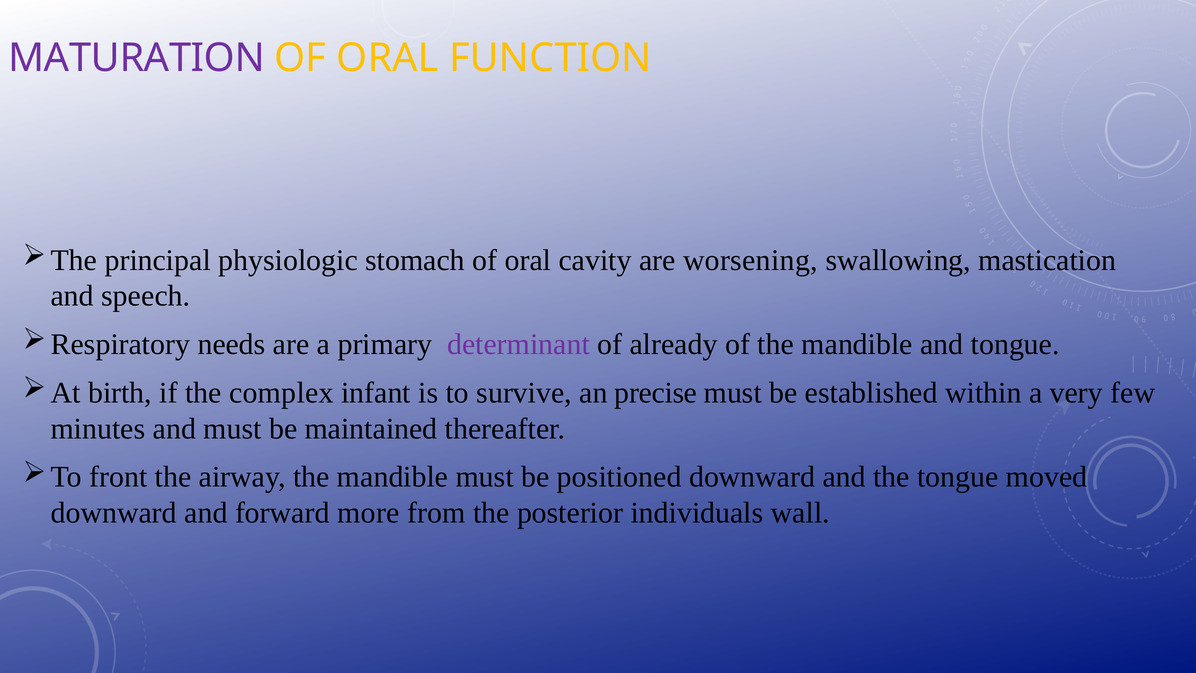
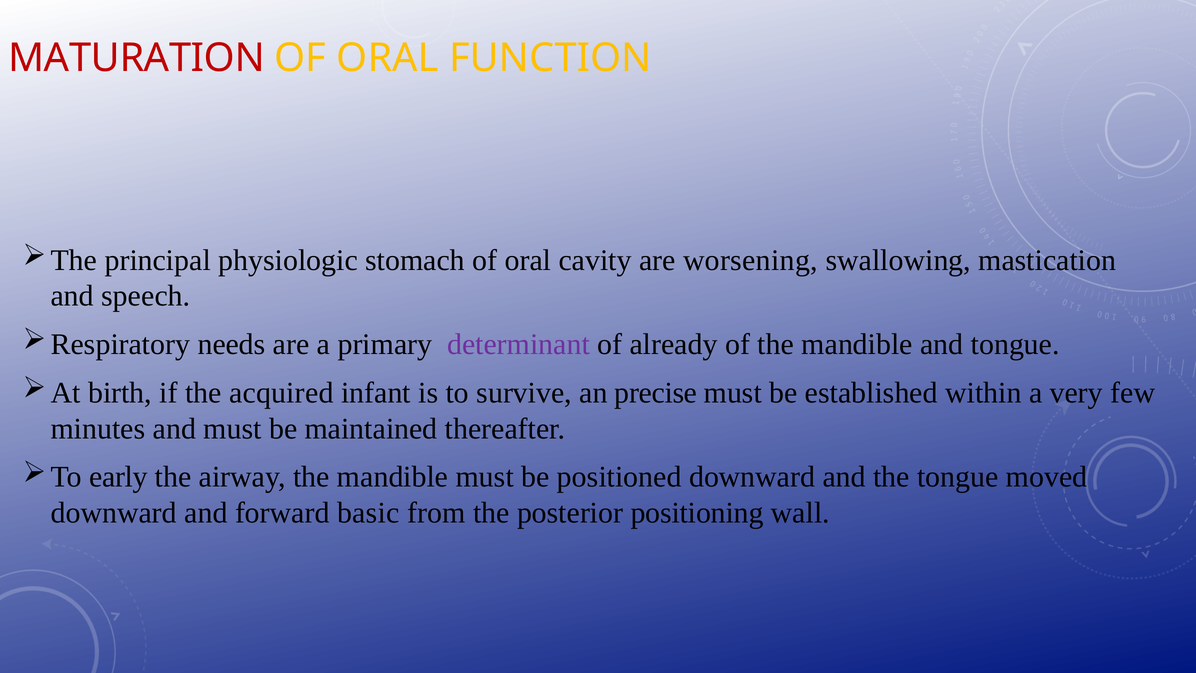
MATURATION colour: purple -> red
complex: complex -> acquired
front: front -> early
more: more -> basic
individuals: individuals -> positioning
